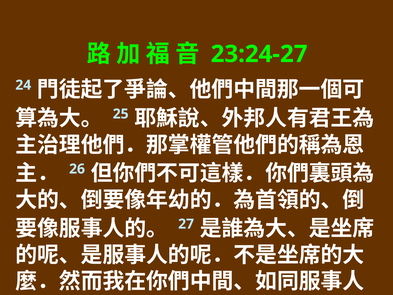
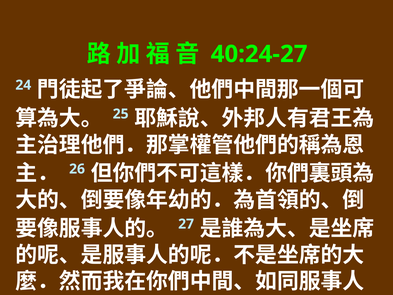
23:24-27: 23:24-27 -> 40:24-27
